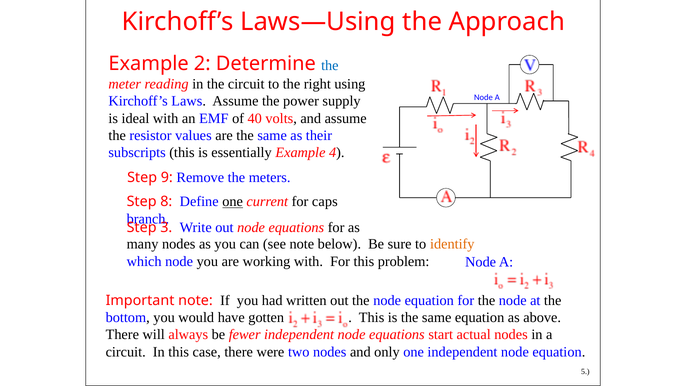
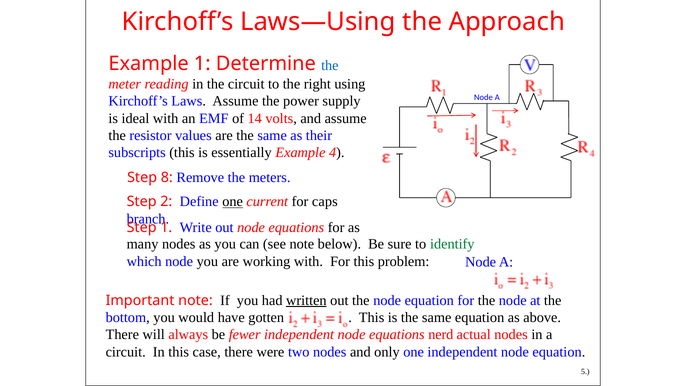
Example 2: 2 -> 1
40: 40 -> 14
9: 9 -> 8
8: 8 -> 2
Step 3: 3 -> 1
identify colour: orange -> green
written underline: none -> present
start: start -> nerd
